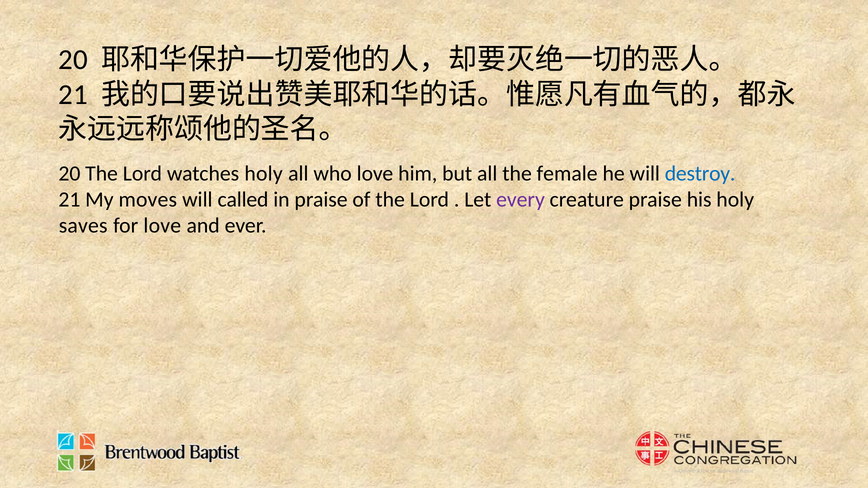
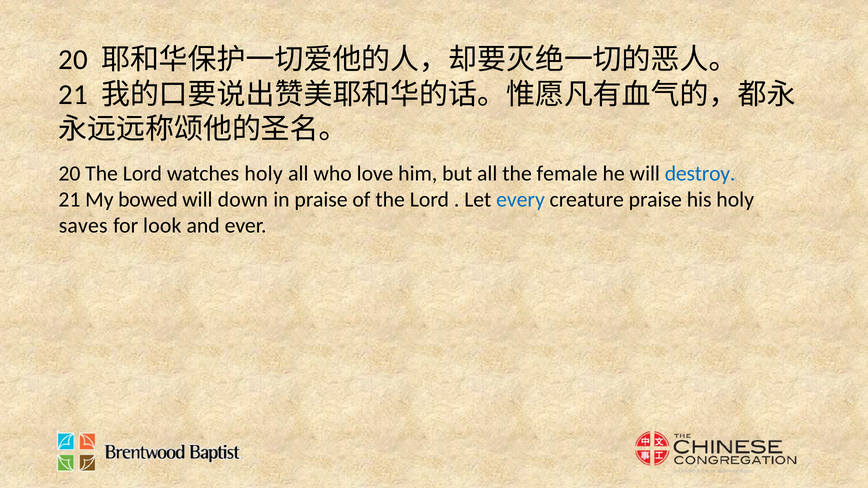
moves: moves -> bowed
called: called -> down
every colour: purple -> blue
for love: love -> look
